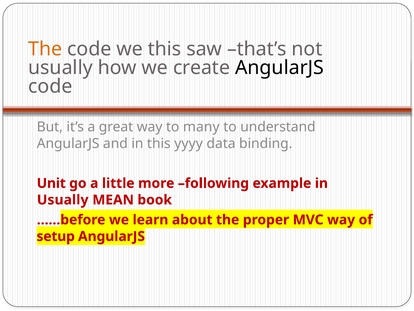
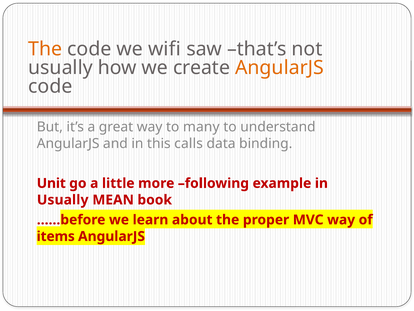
we this: this -> wifi
AngularJS at (279, 68) colour: black -> orange
yyyy: yyyy -> calls
setup: setup -> items
